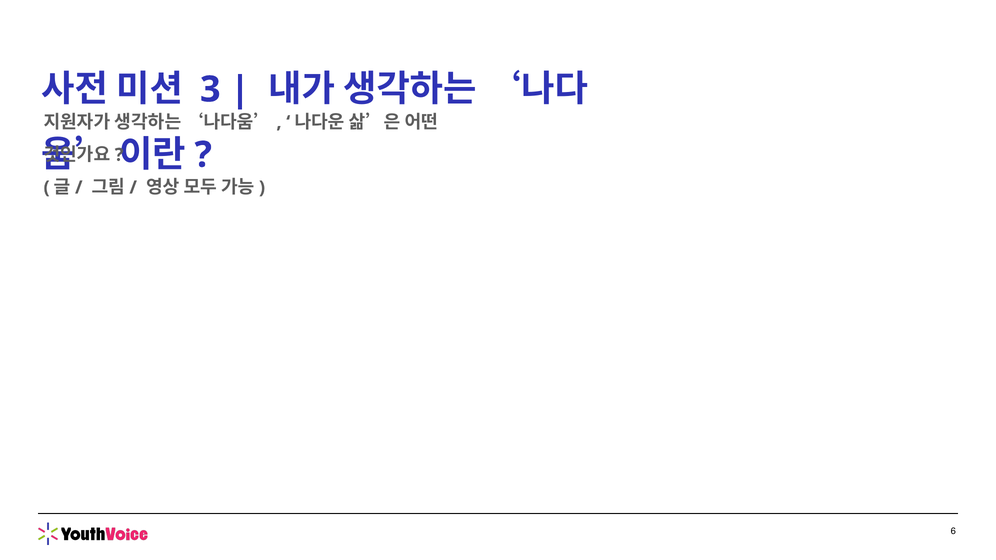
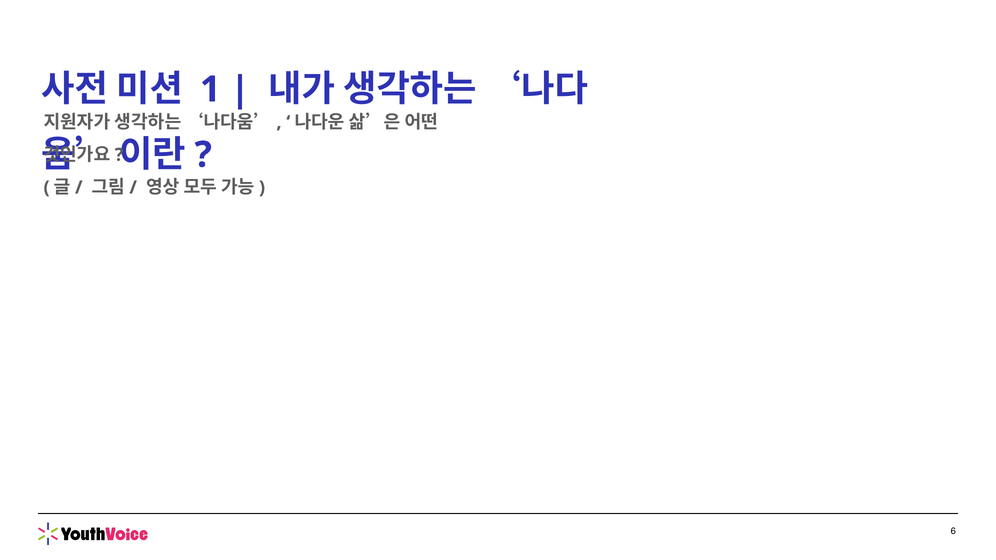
3: 3 -> 1
